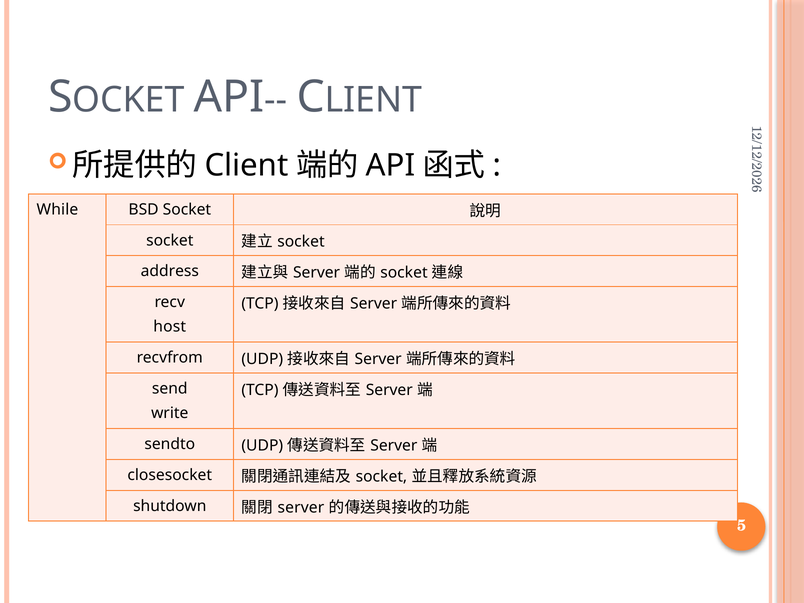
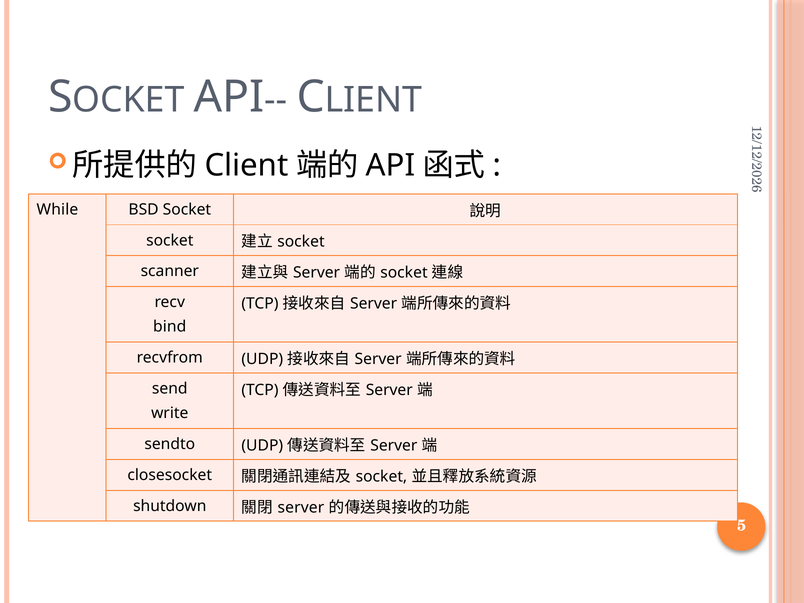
address: address -> scanner
host: host -> bind
